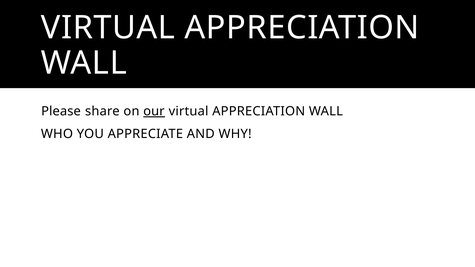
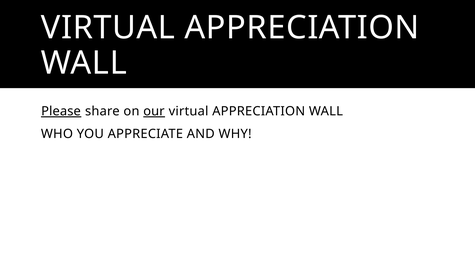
Please underline: none -> present
